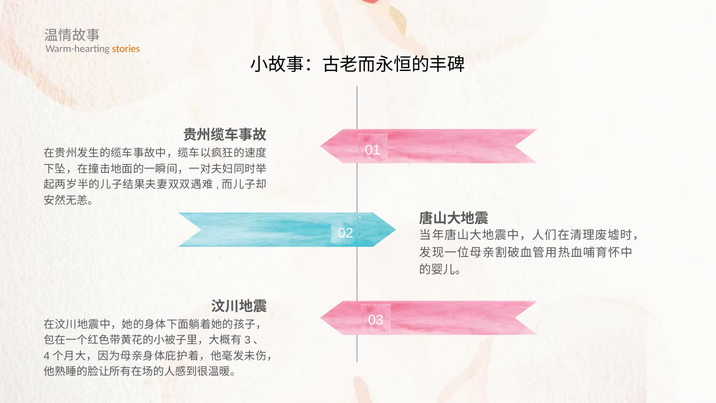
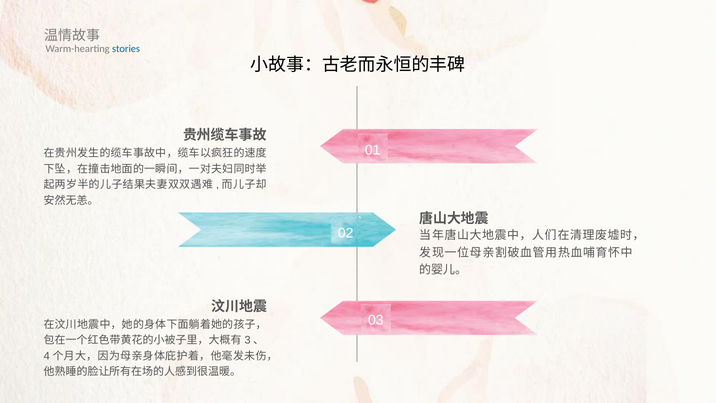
stories colour: orange -> blue
